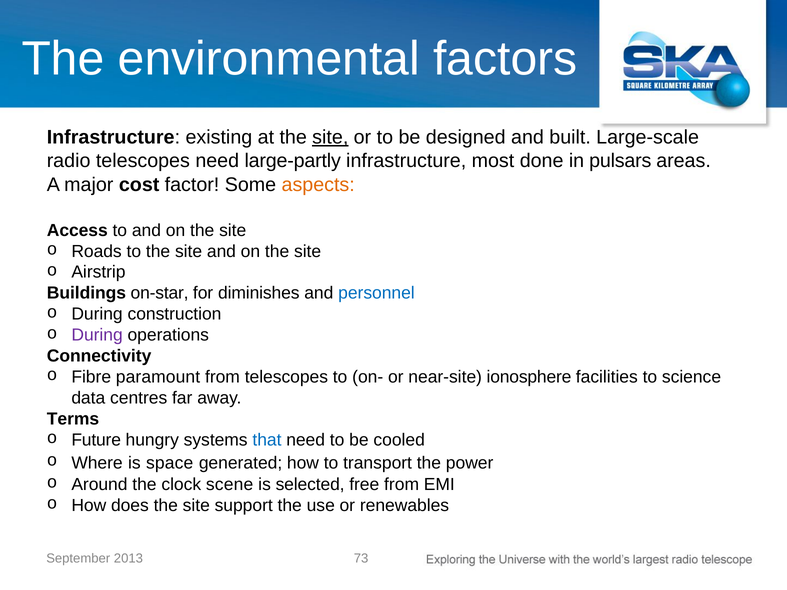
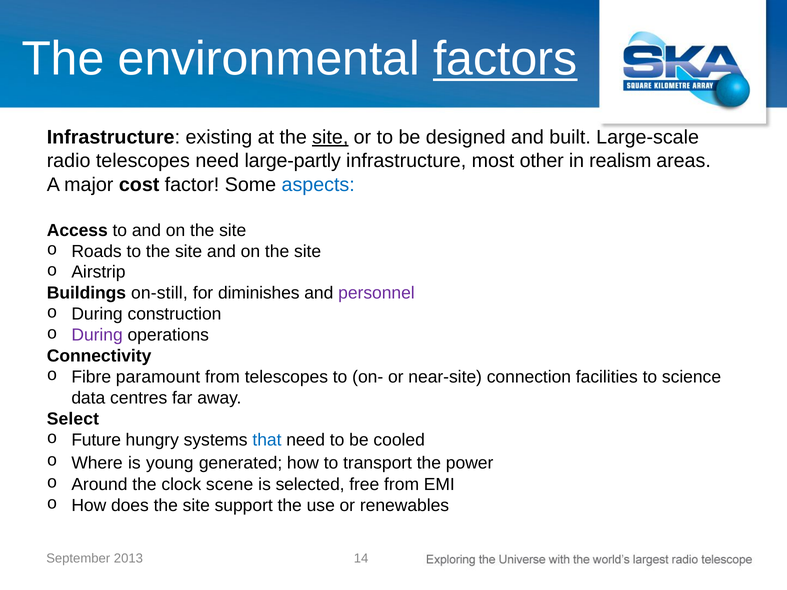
factors underline: none -> present
done: done -> other
pulsars: pulsars -> realism
aspects colour: orange -> blue
on-star: on-star -> on-still
personnel colour: blue -> purple
ionosphere: ionosphere -> connection
Terms: Terms -> Select
space: space -> young
73: 73 -> 14
